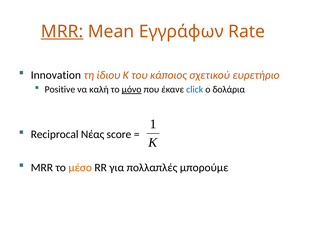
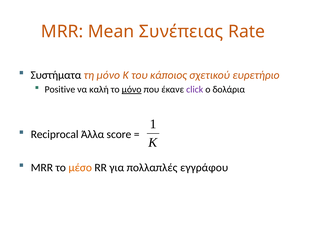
MRR at (62, 31) underline: present -> none
Εγγράφων: Εγγράφων -> Συνέπειας
Innovation: Innovation -> Συστήματα
τη ίδιου: ίδιου -> μόνο
click colour: blue -> purple
Νέας: Νέας -> Άλλα
μπορούμε: μπορούμε -> εγγράφου
